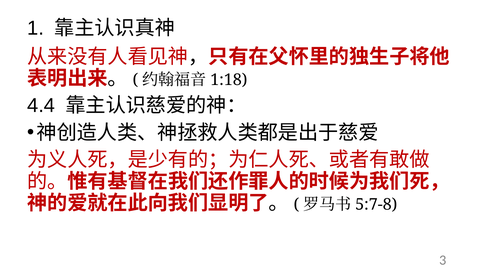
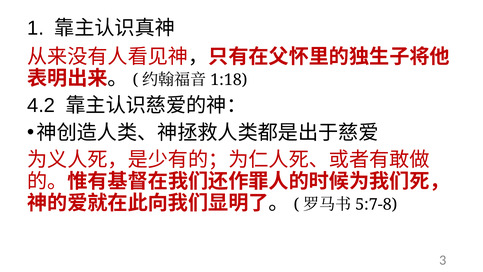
4.4: 4.4 -> 4.2
